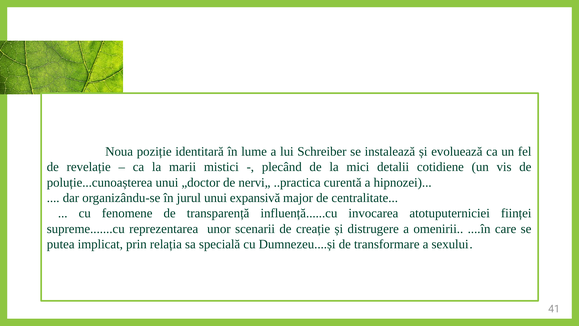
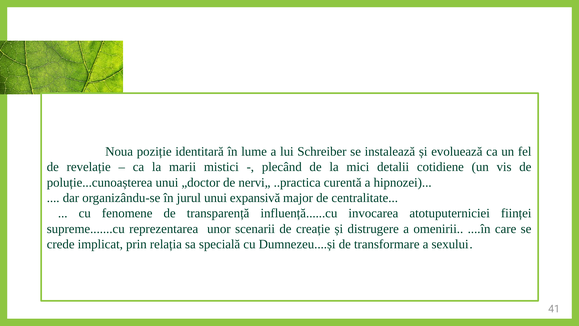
putea: putea -> crede
